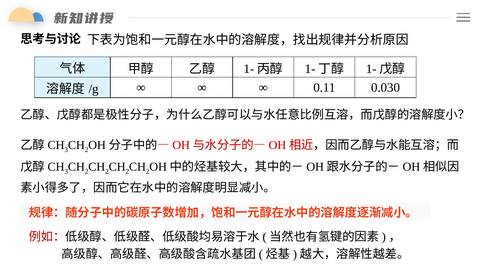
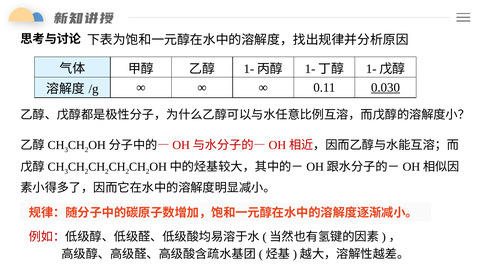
0.030 underline: none -> present
